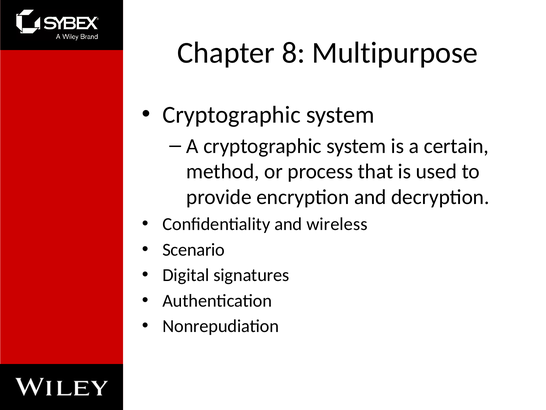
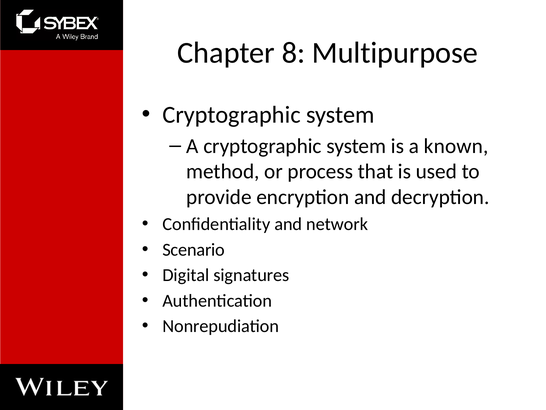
certain: certain -> known
wireless: wireless -> network
